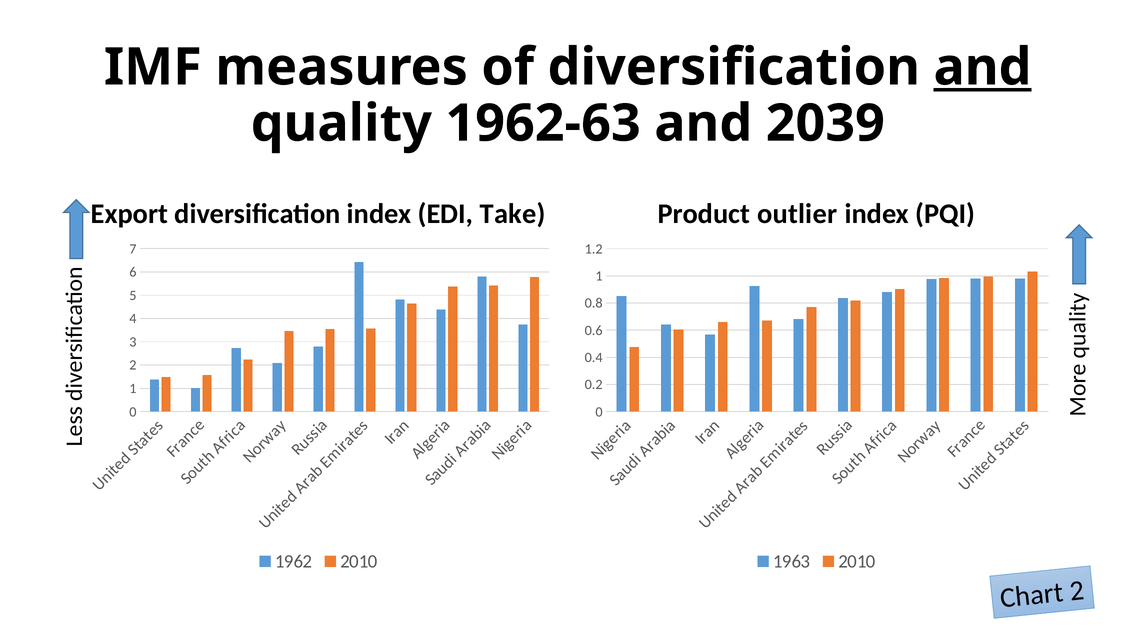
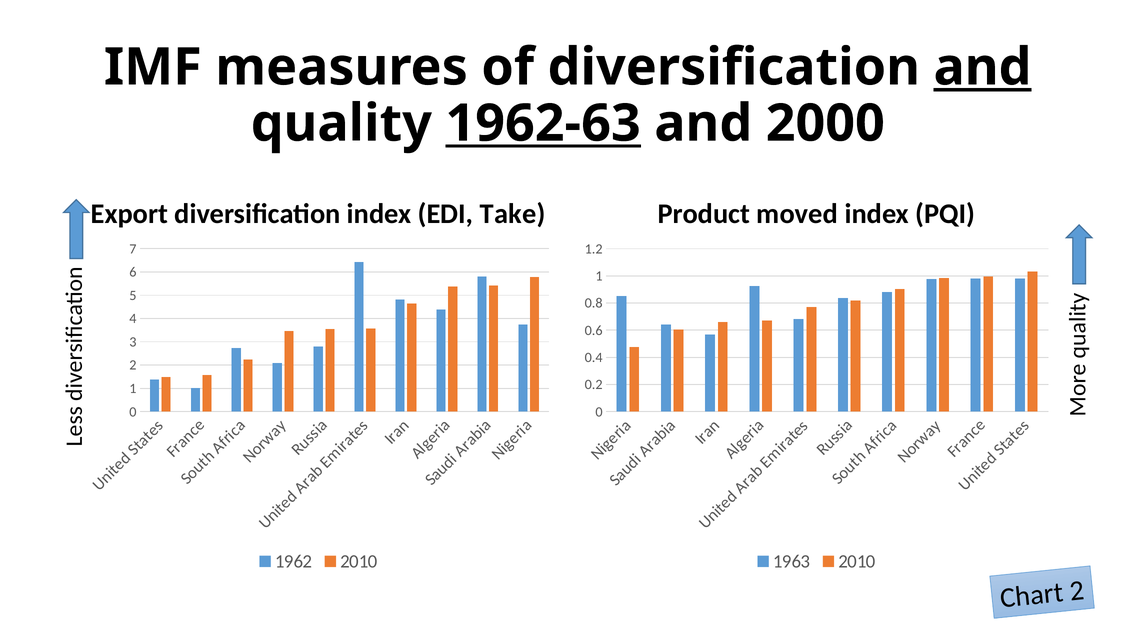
1962-63 underline: none -> present
2039: 2039 -> 2000
outlier: outlier -> moved
